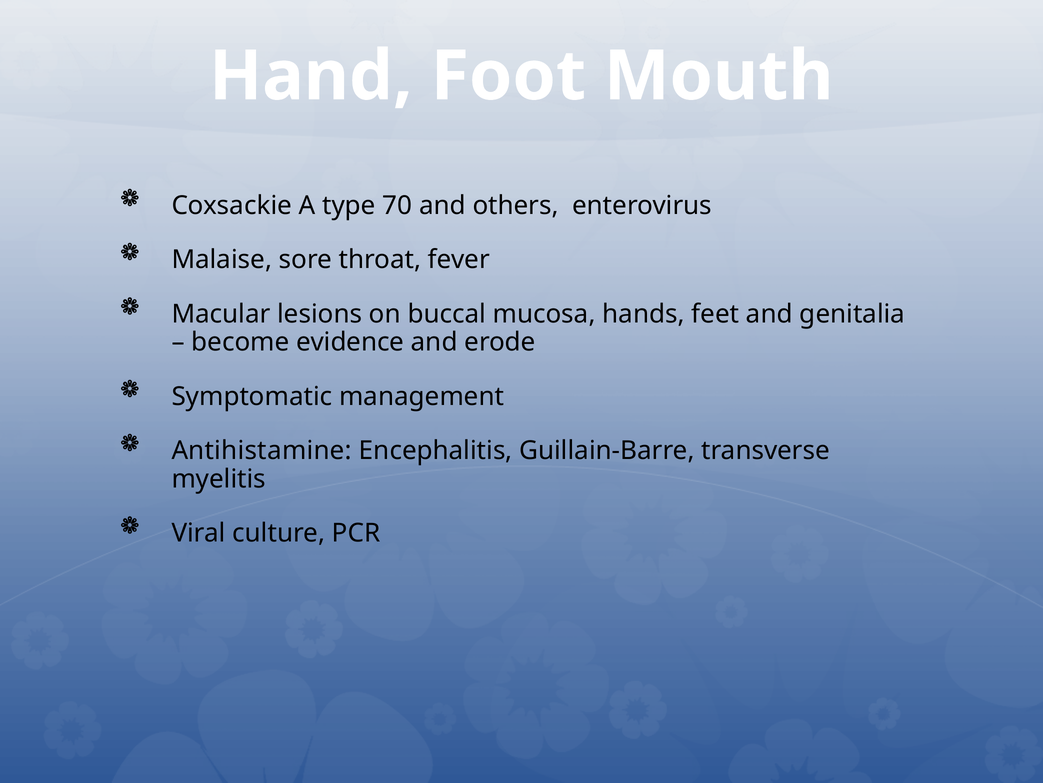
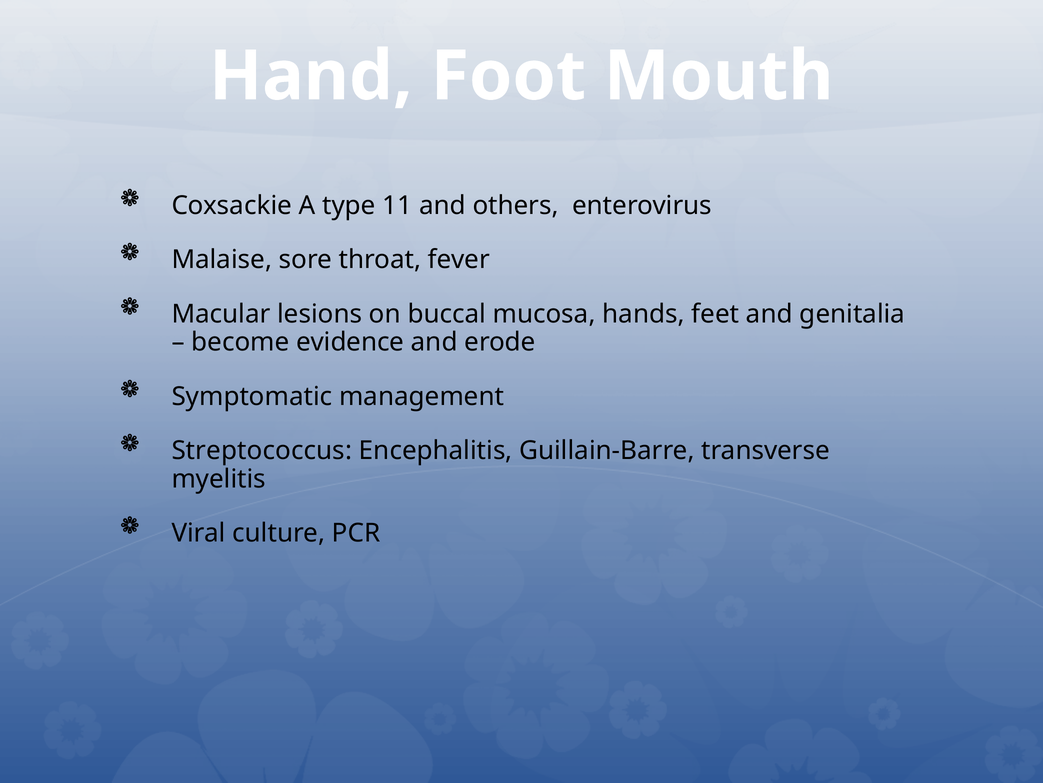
70: 70 -> 11
Antihistamine: Antihistamine -> Streptococcus
